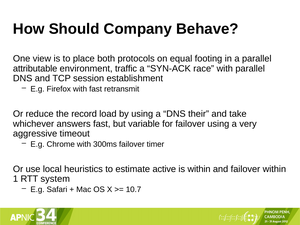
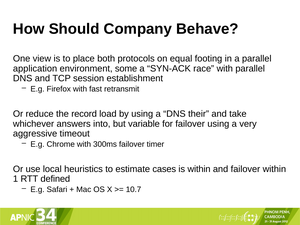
attributable: attributable -> application
traffic: traffic -> some
answers fast: fast -> into
active: active -> cases
system: system -> defined
